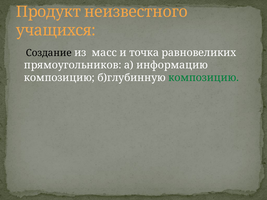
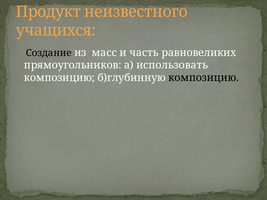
точка: точка -> часть
информацию: информацию -> использовать
композицию at (204, 78) colour: green -> black
